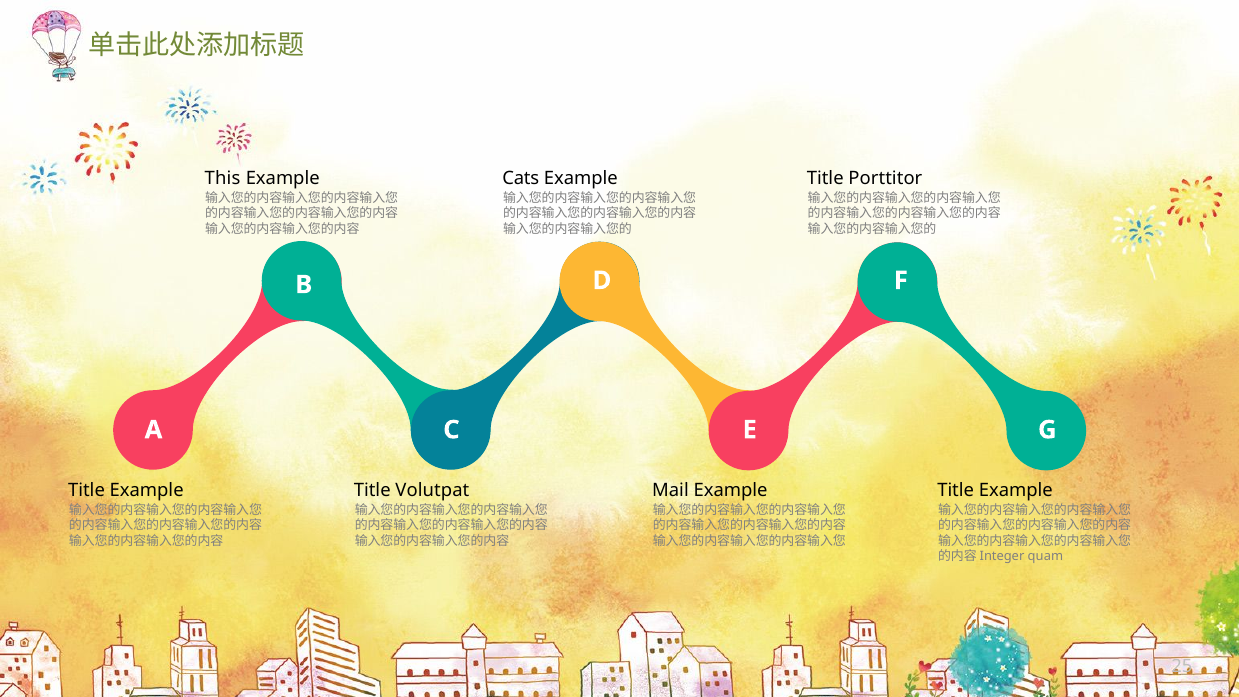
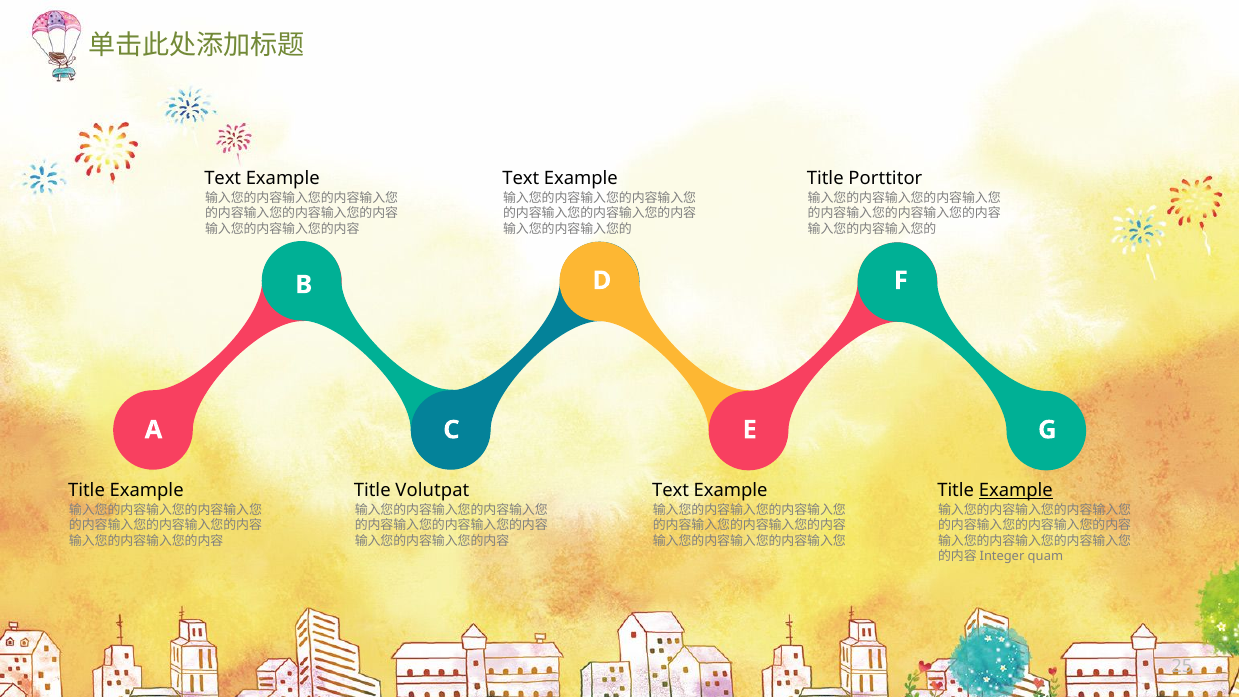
This at (223, 178): This -> Text
Cats at (521, 178): Cats -> Text
Mail at (670, 491): Mail -> Text
Example at (1016, 491) underline: none -> present
